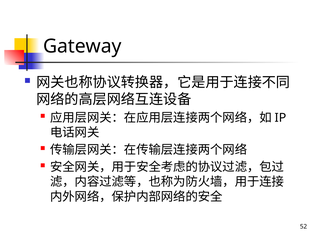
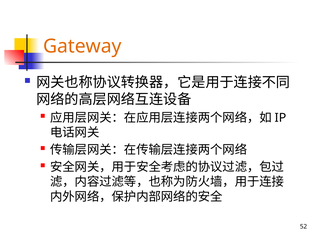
Gateway colour: black -> orange
